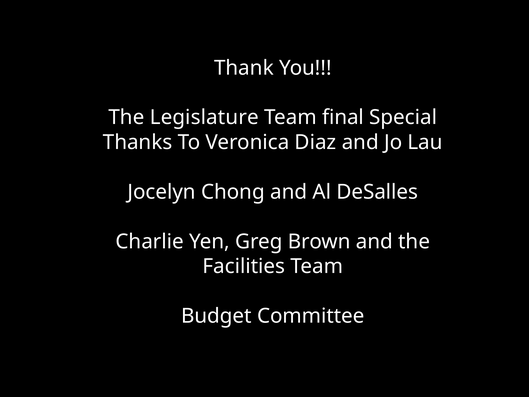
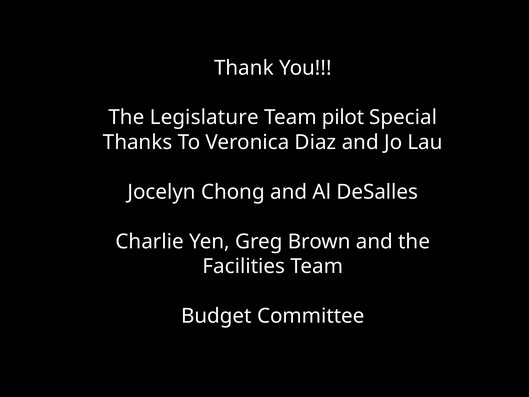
final: final -> pilot
